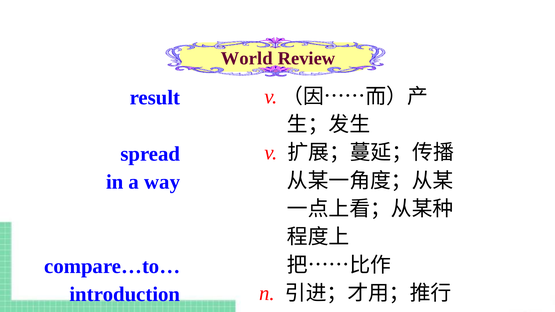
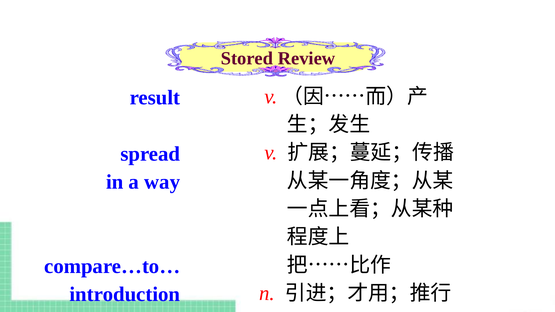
World: World -> Stored
